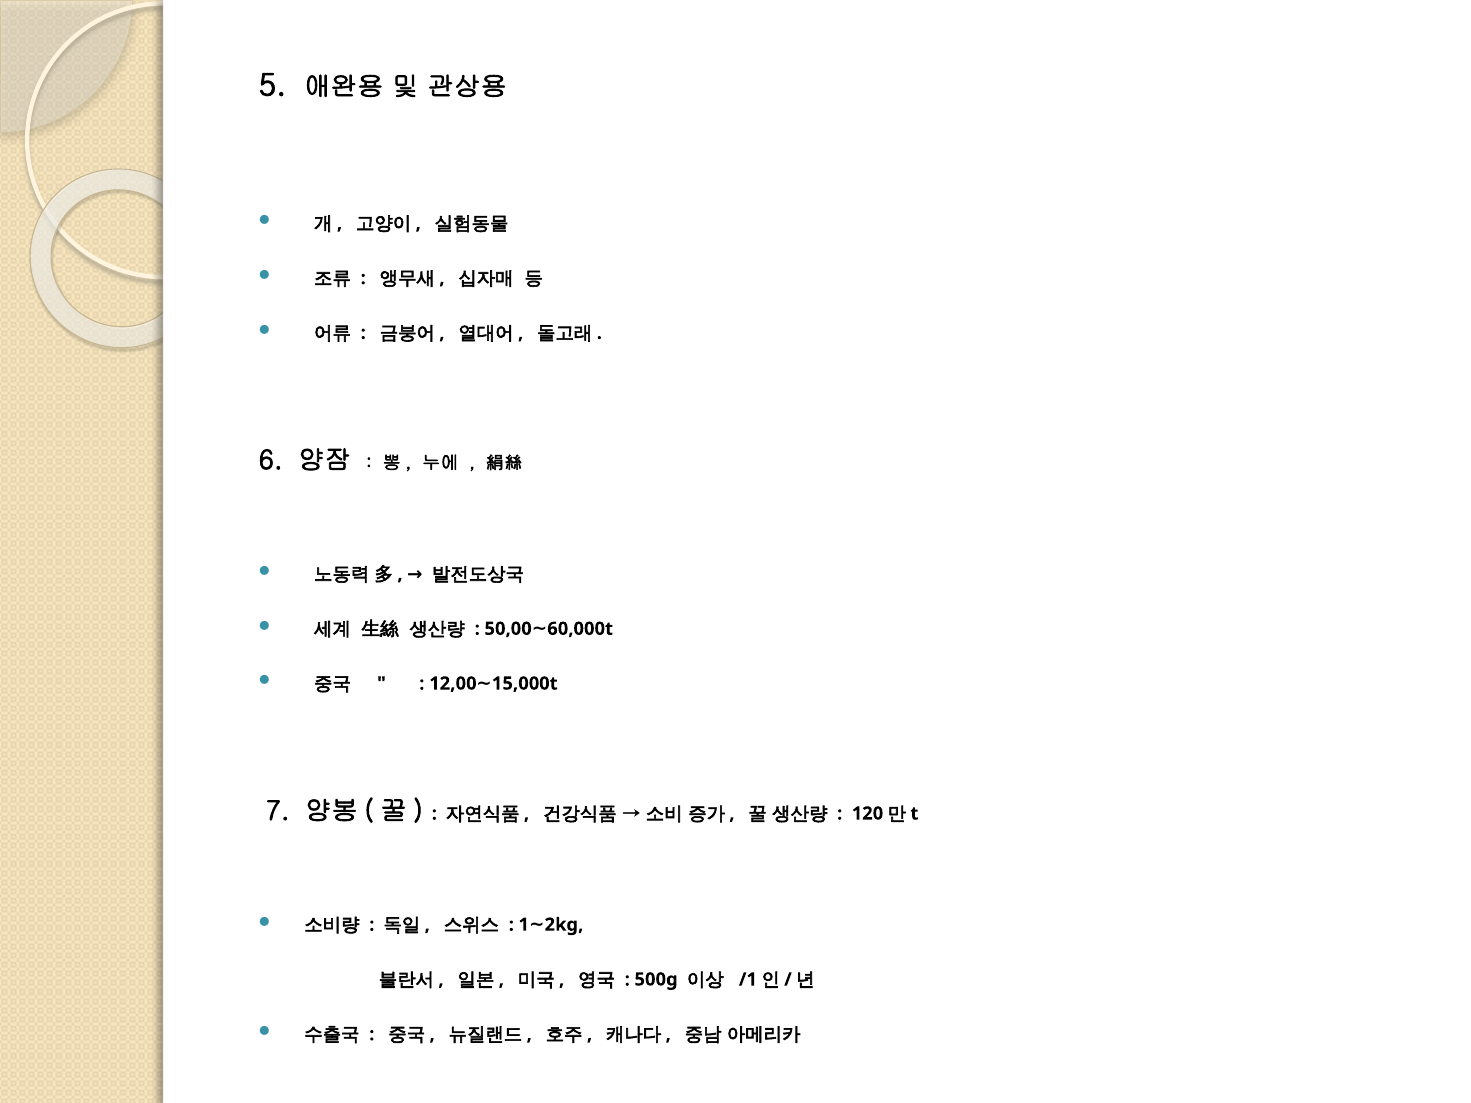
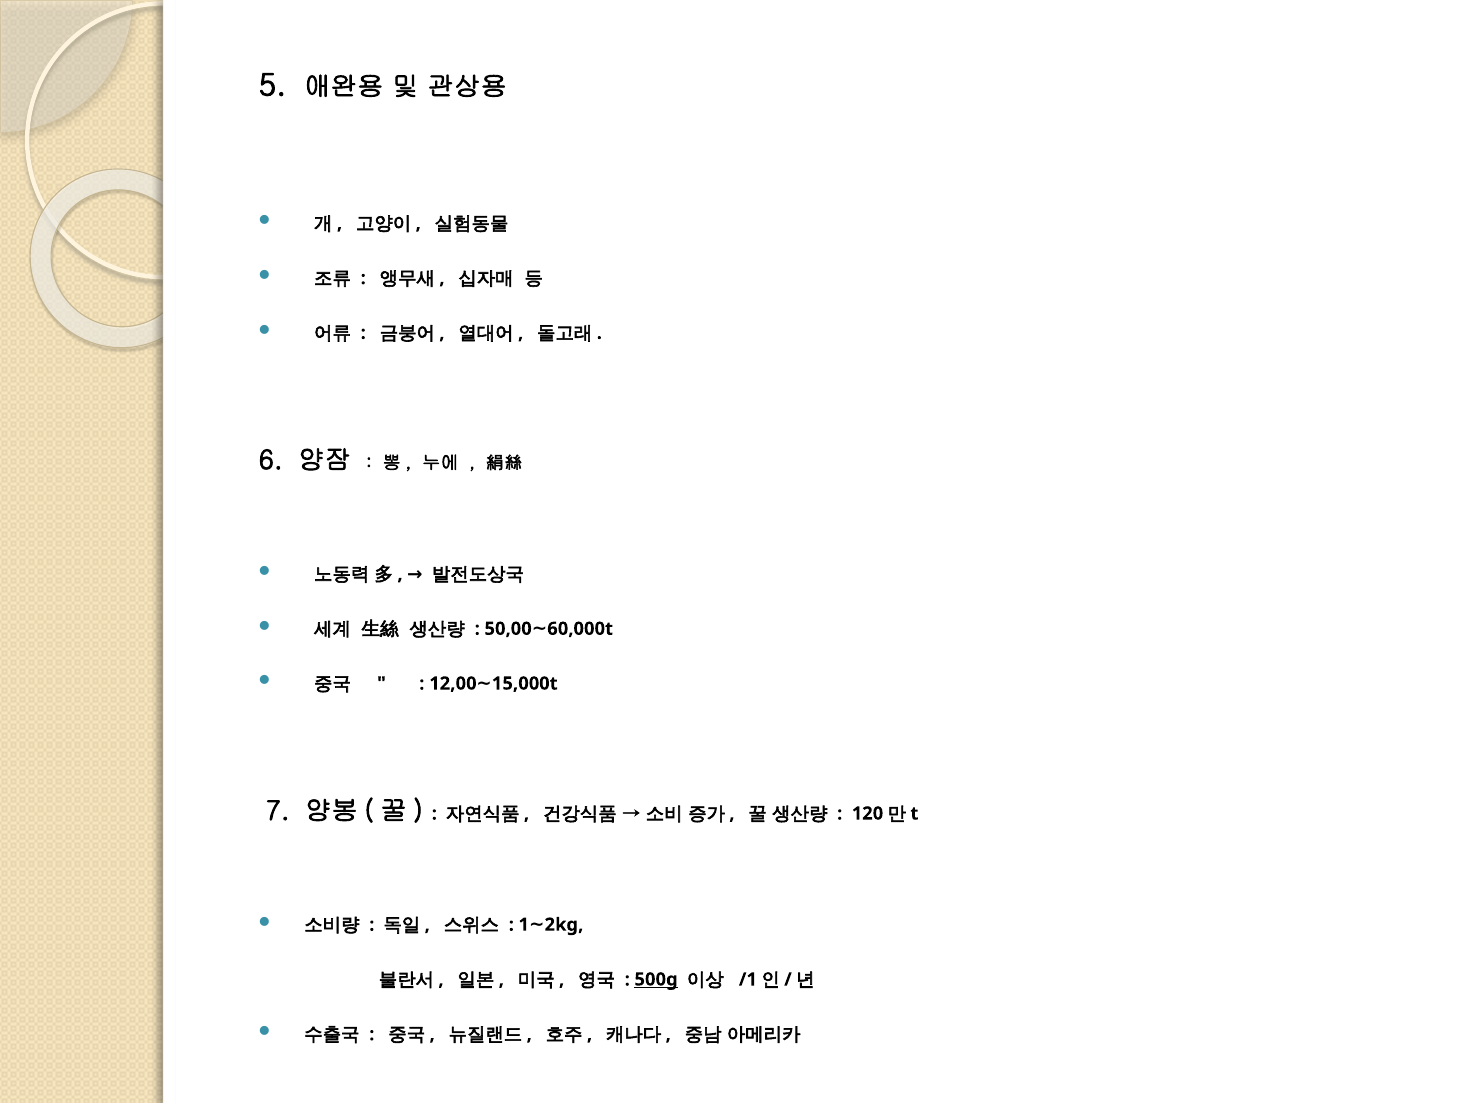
500g underline: none -> present
